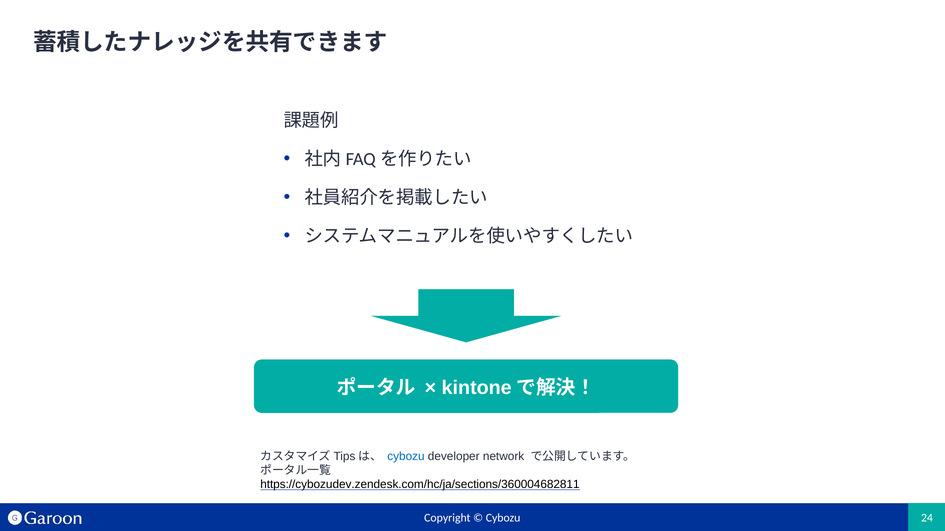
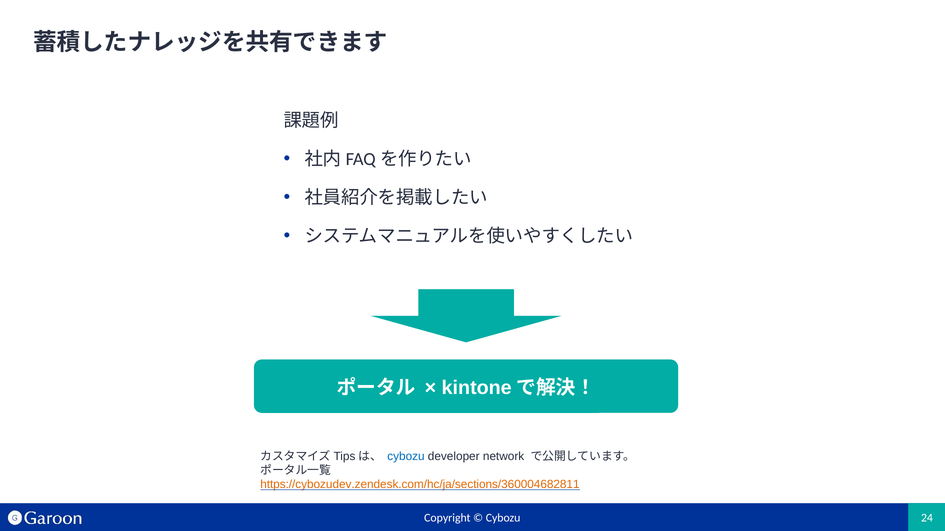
https://cybozudev.zendesk.com/hc/ja/sections/360004682811 colour: black -> orange
